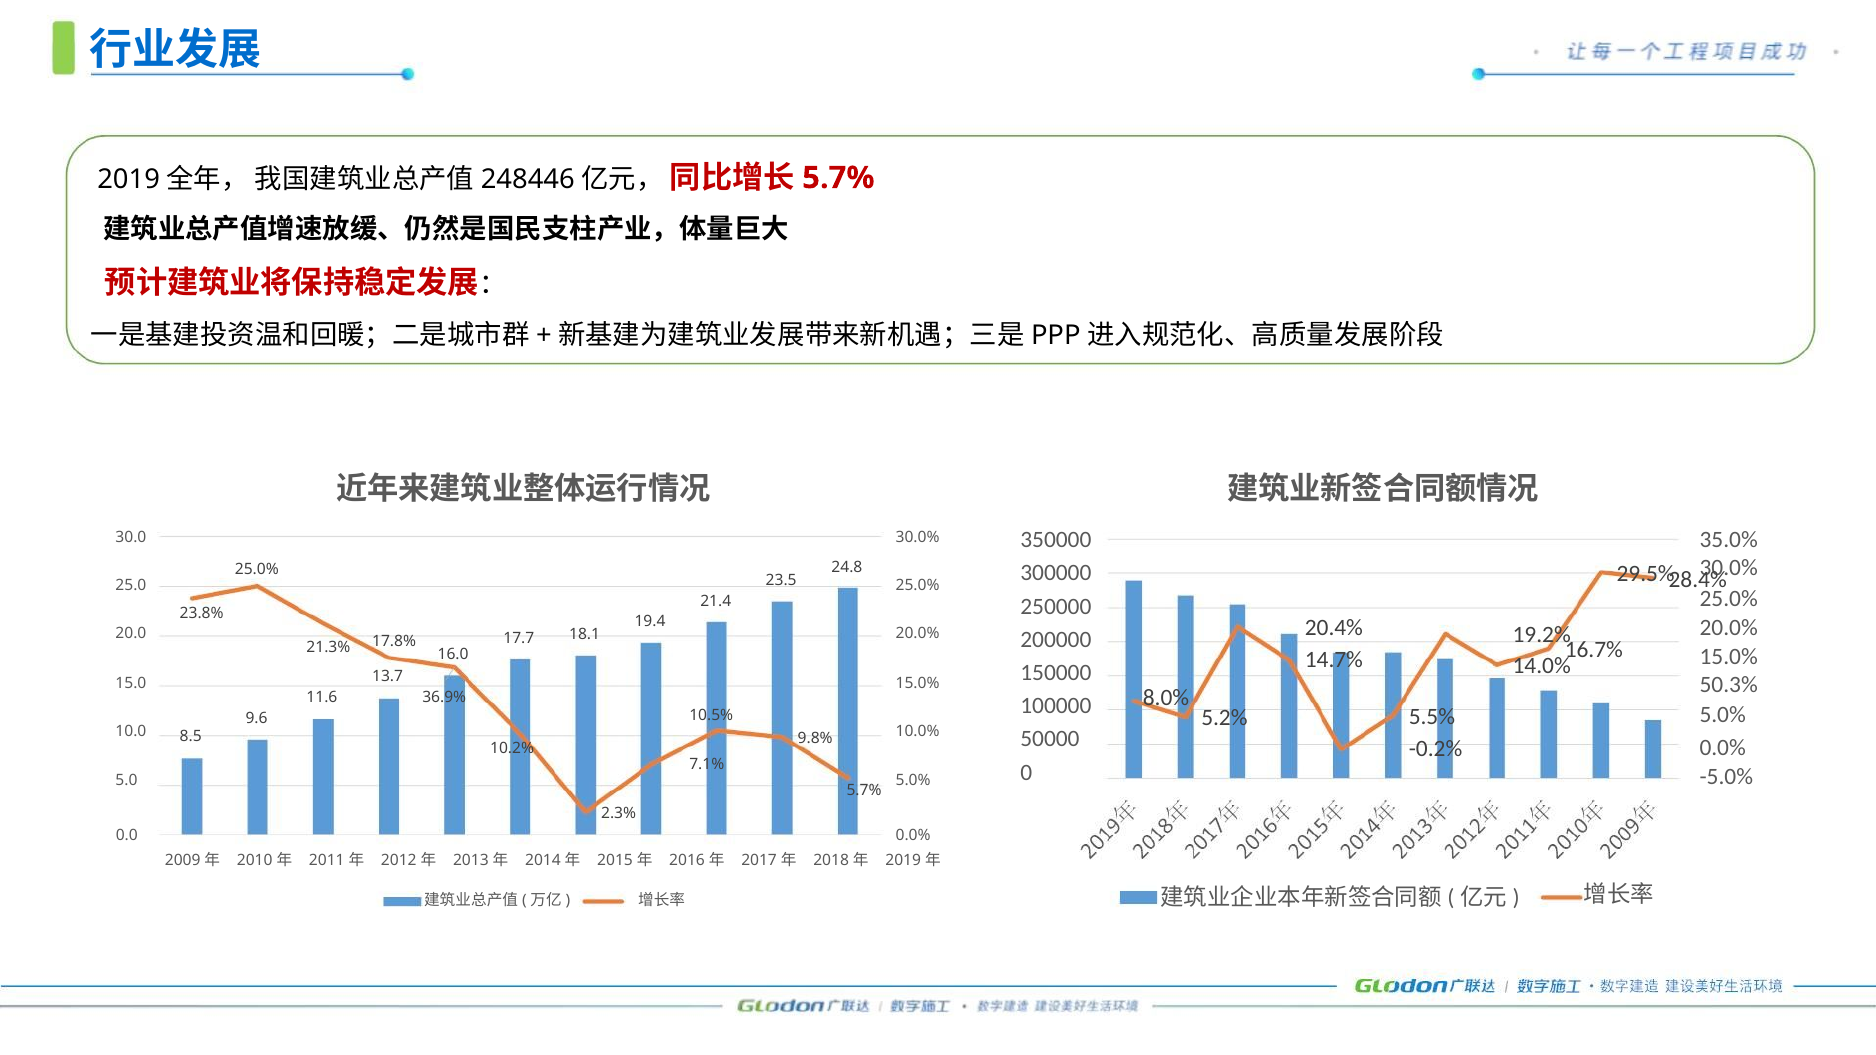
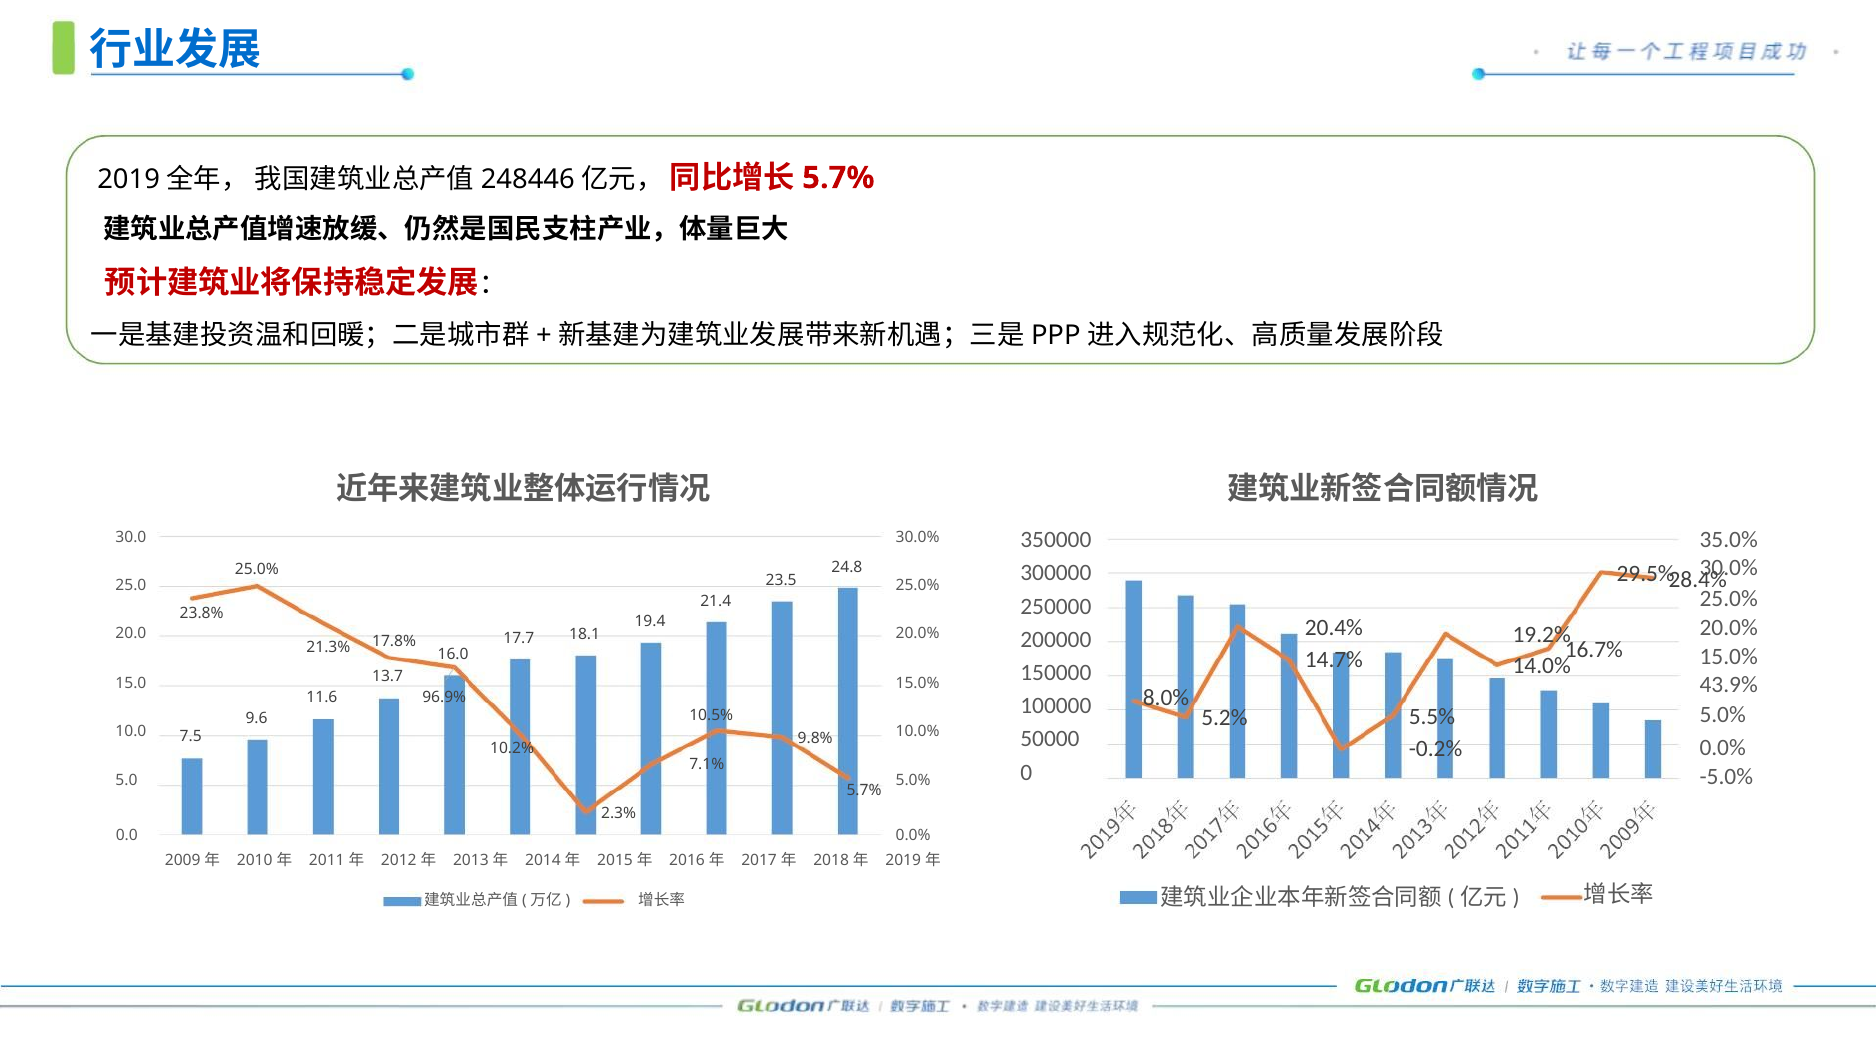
50.3%: 50.3% -> 43.9%
36.9%: 36.9% -> 96.9%
8.5: 8.5 -> 7.5
